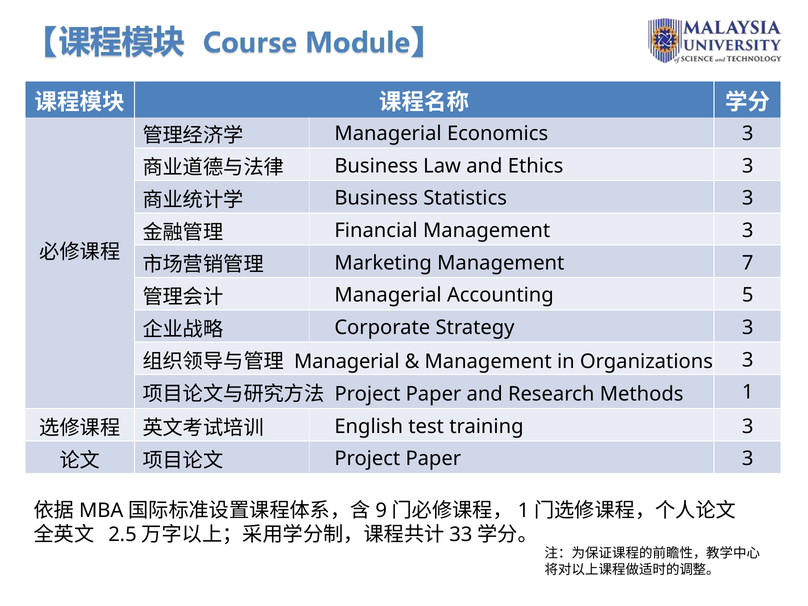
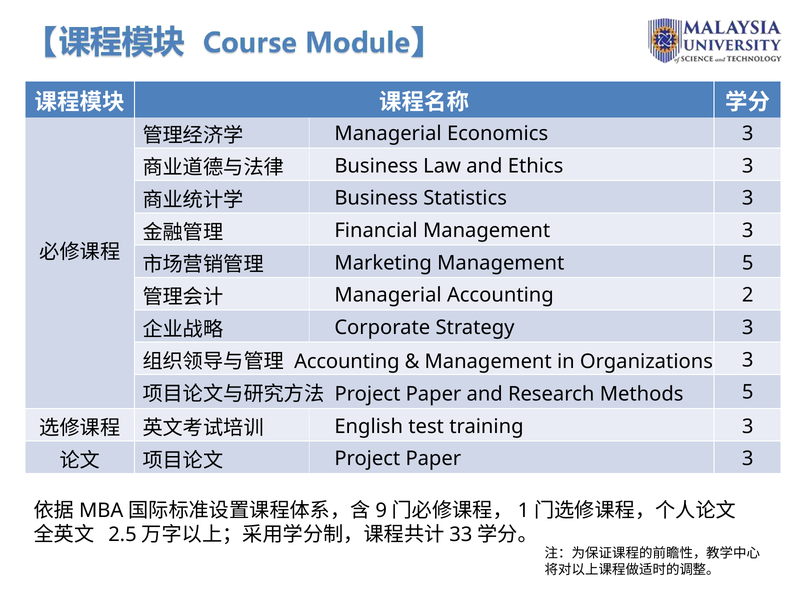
Management 7: 7 -> 5
5: 5 -> 2
Managerial at (347, 362): Managerial -> Accounting
Methods 1: 1 -> 5
